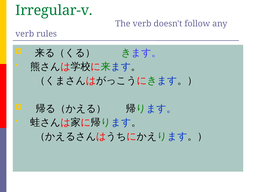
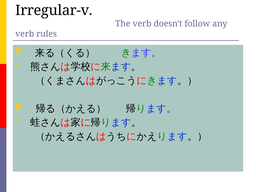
Irregular-v colour: green -> black
